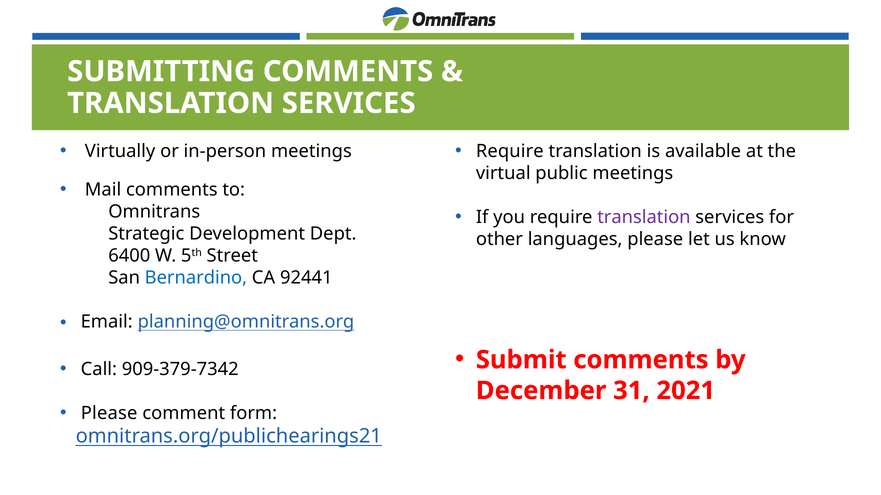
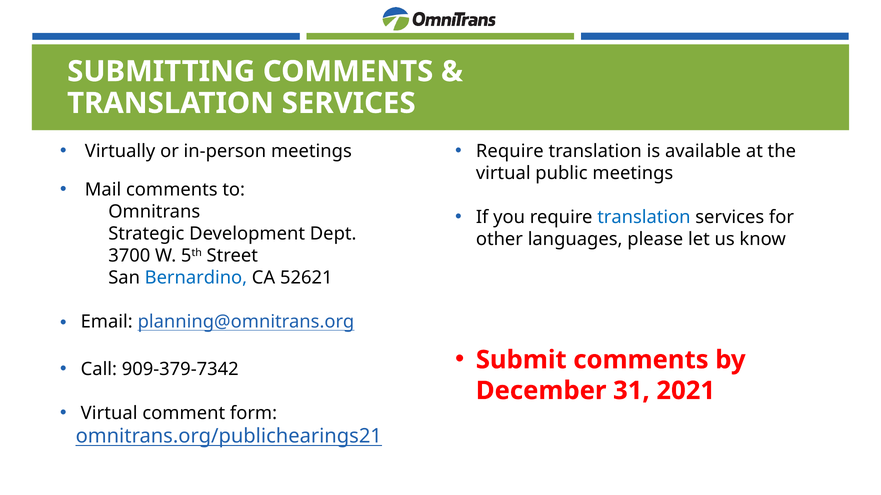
translation at (644, 218) colour: purple -> blue
6400: 6400 -> 3700
92441: 92441 -> 52621
Please at (109, 414): Please -> Virtual
